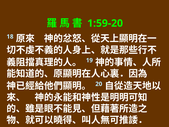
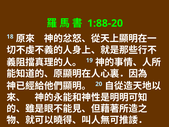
1:59-20: 1:59-20 -> 1:88-20
